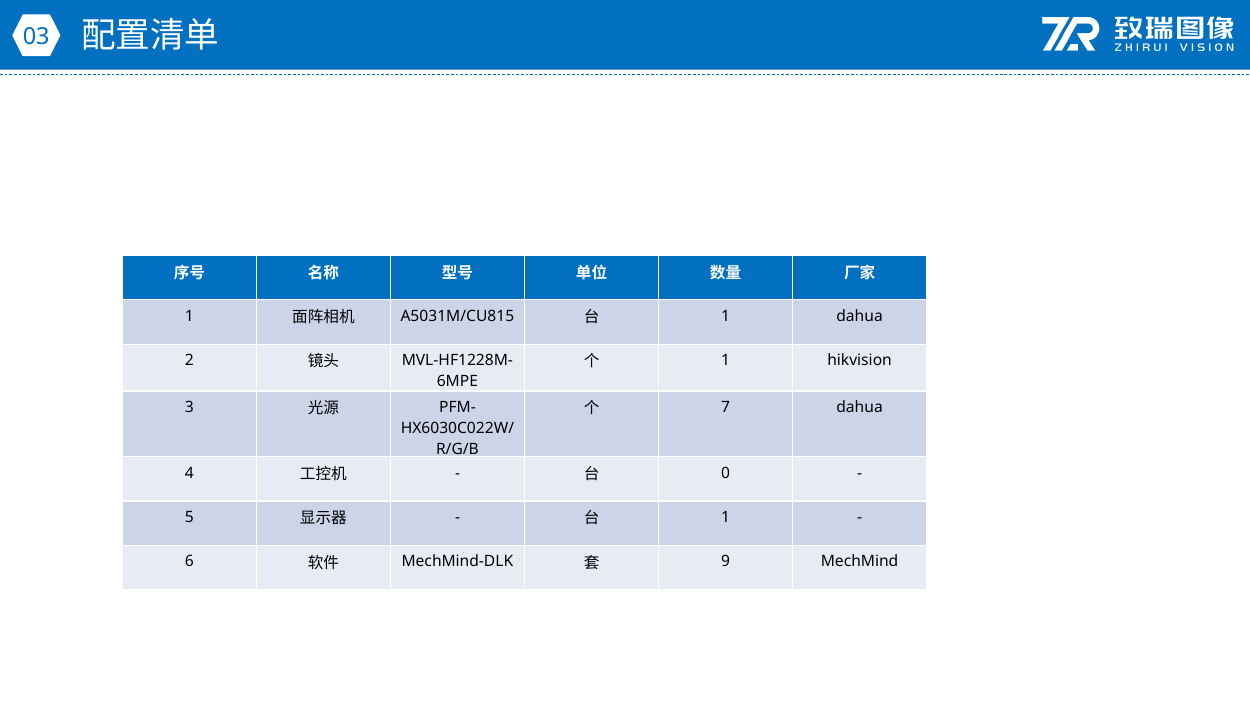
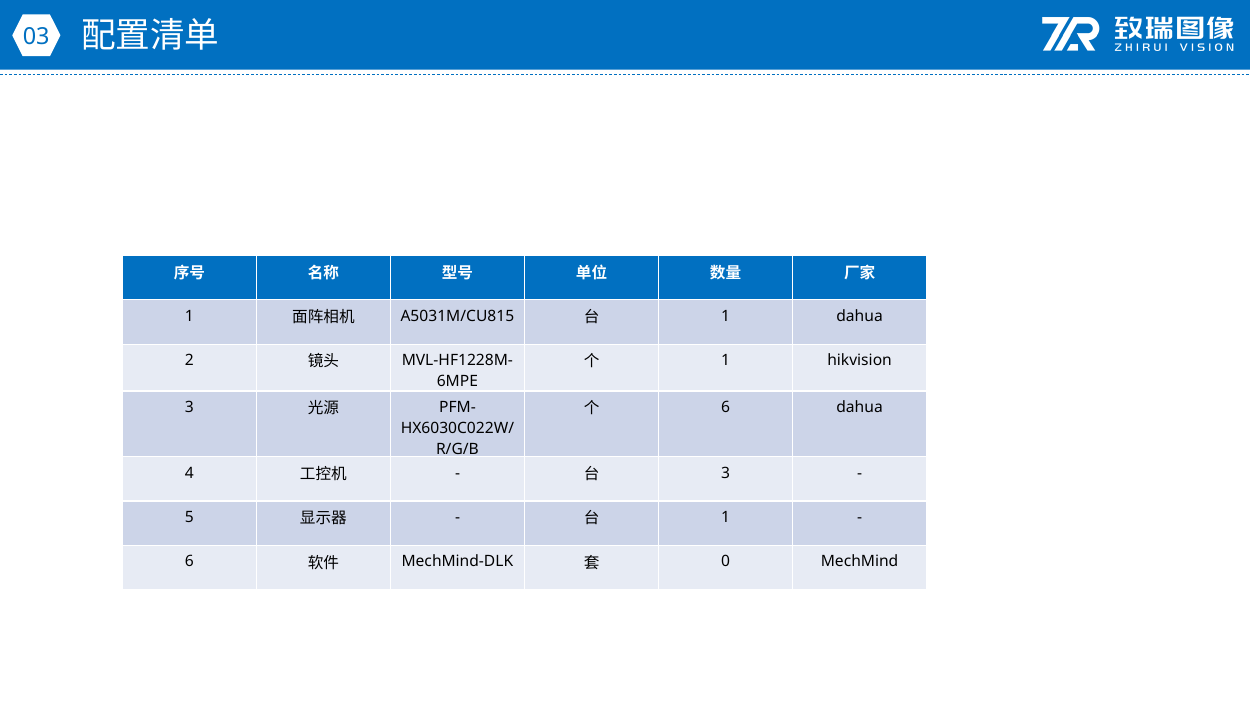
7 at (726, 407): 7 -> 6
0 at (726, 473): 0 -> 3
9: 9 -> 0
